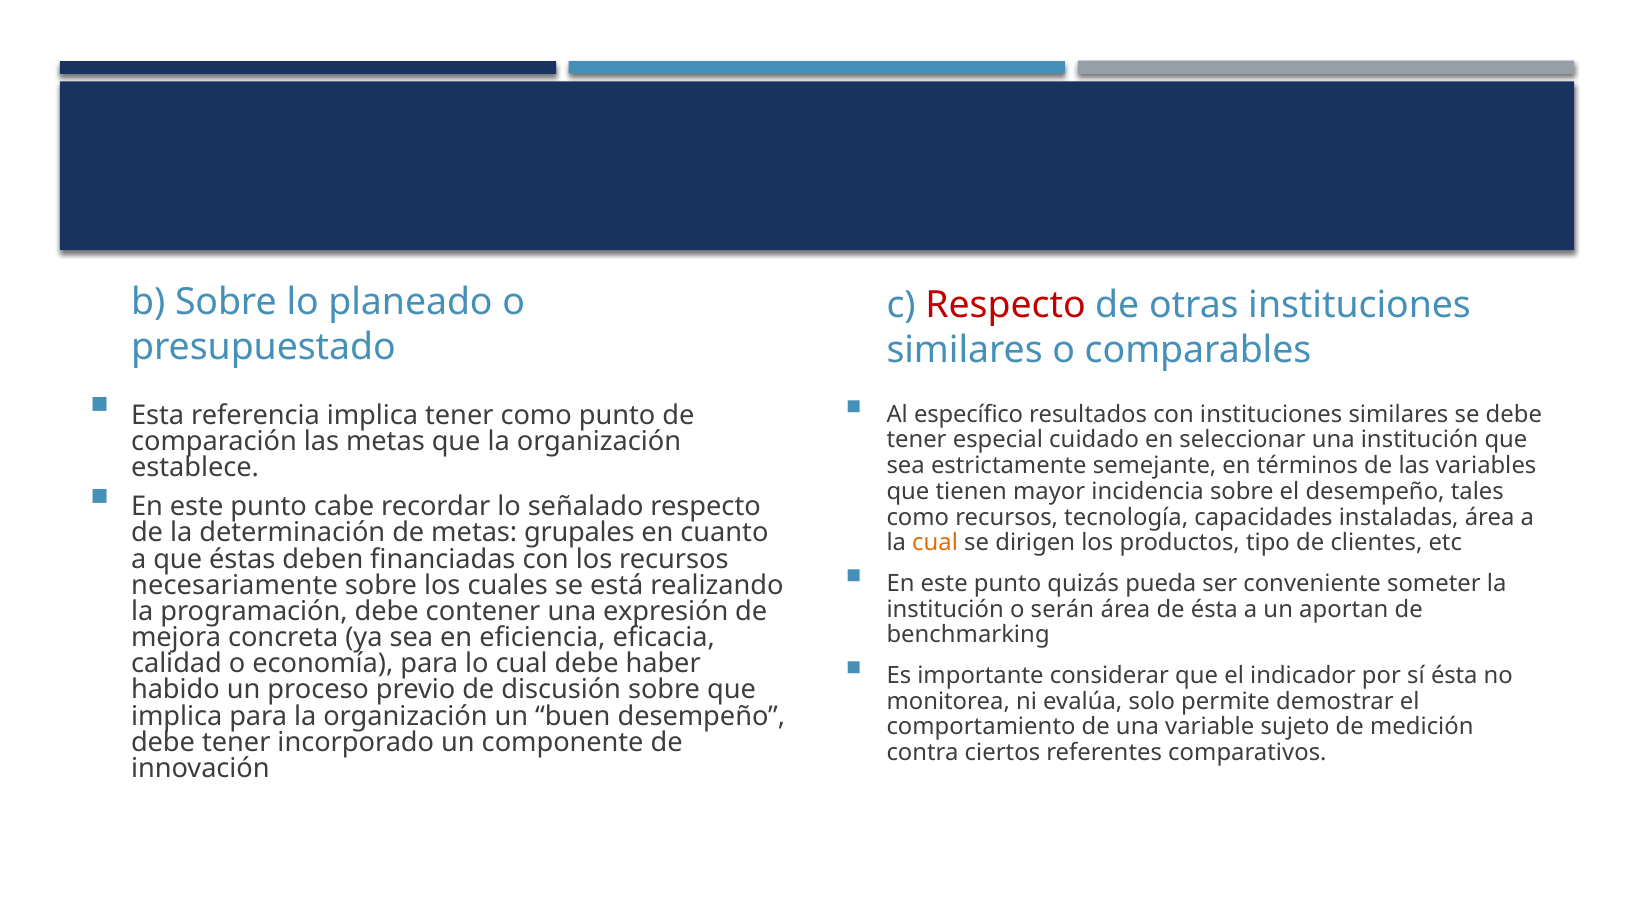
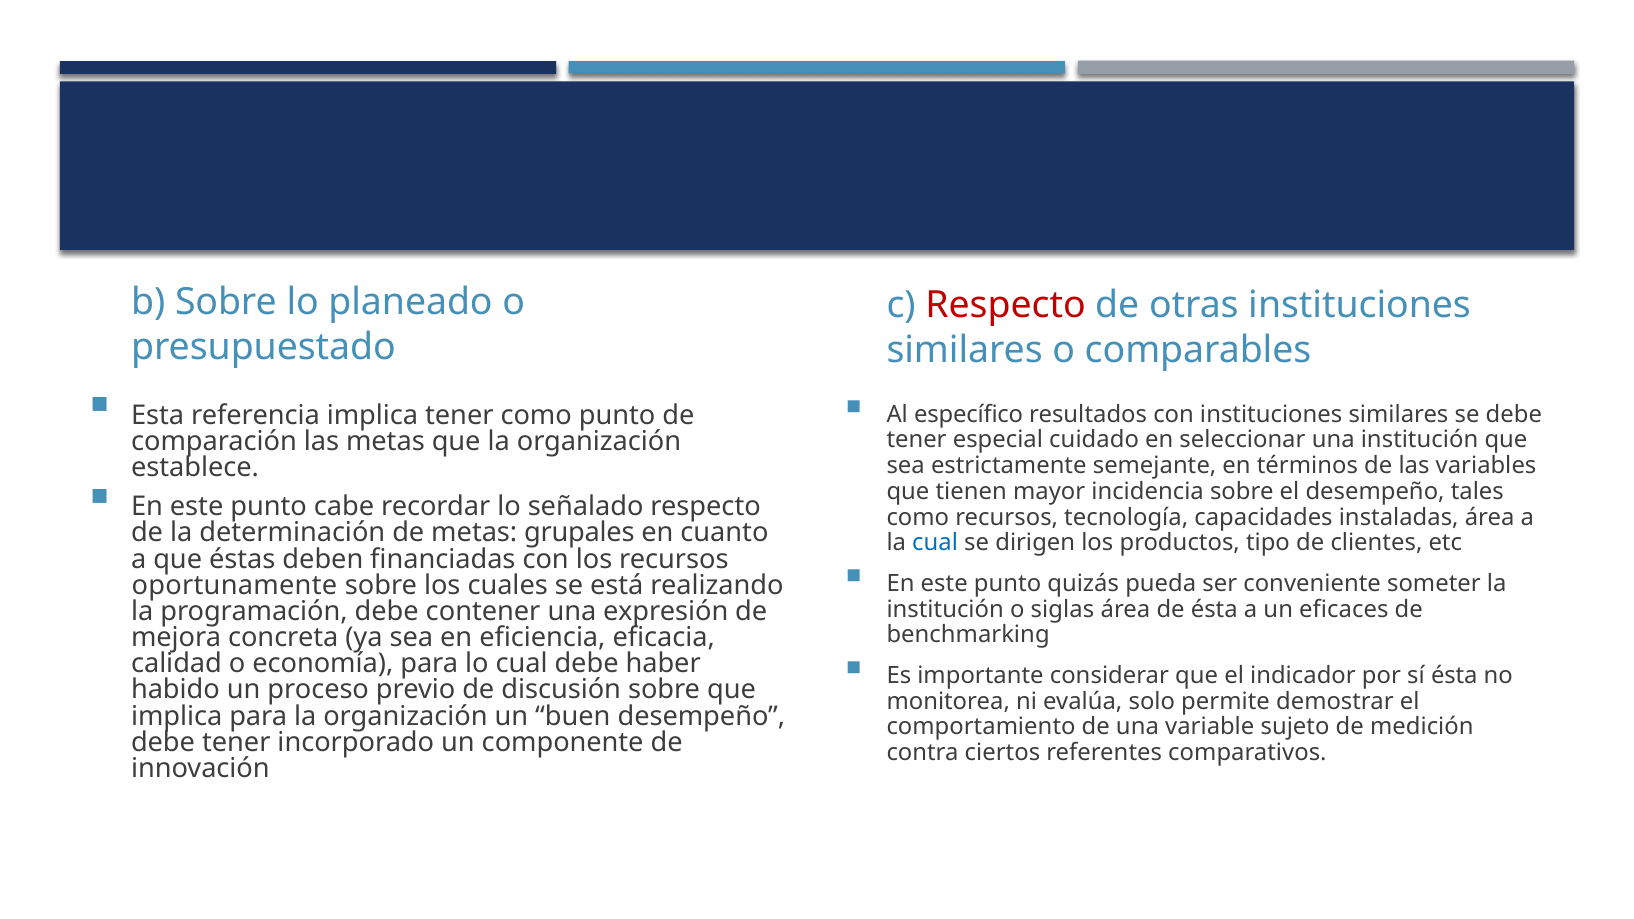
cual at (935, 543) colour: orange -> blue
necesariamente: necesariamente -> oportunamente
serán: serán -> siglas
aportan: aportan -> eficaces
